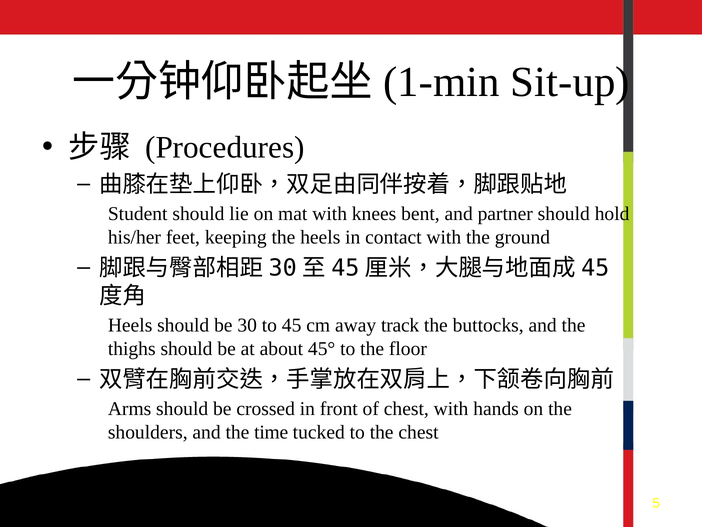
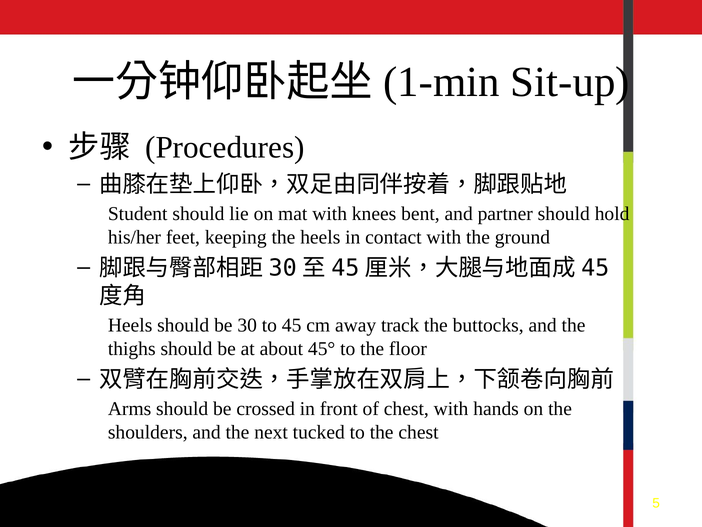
time: time -> next
